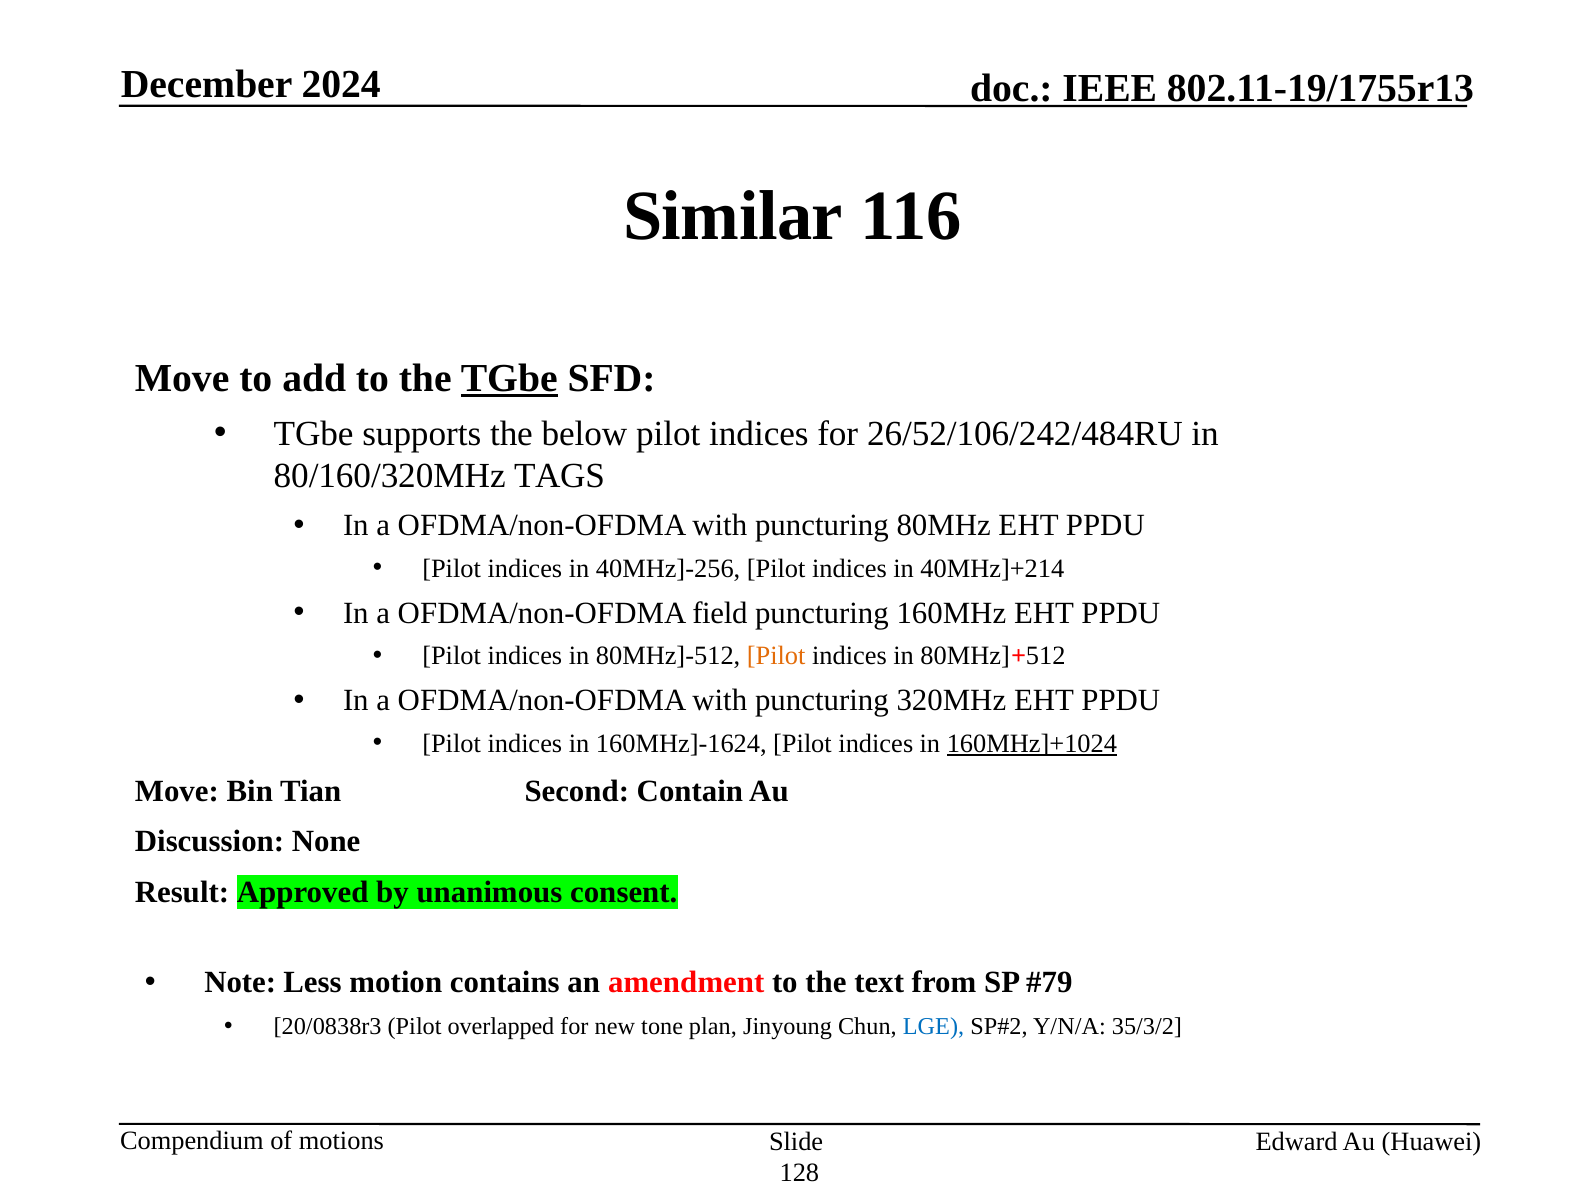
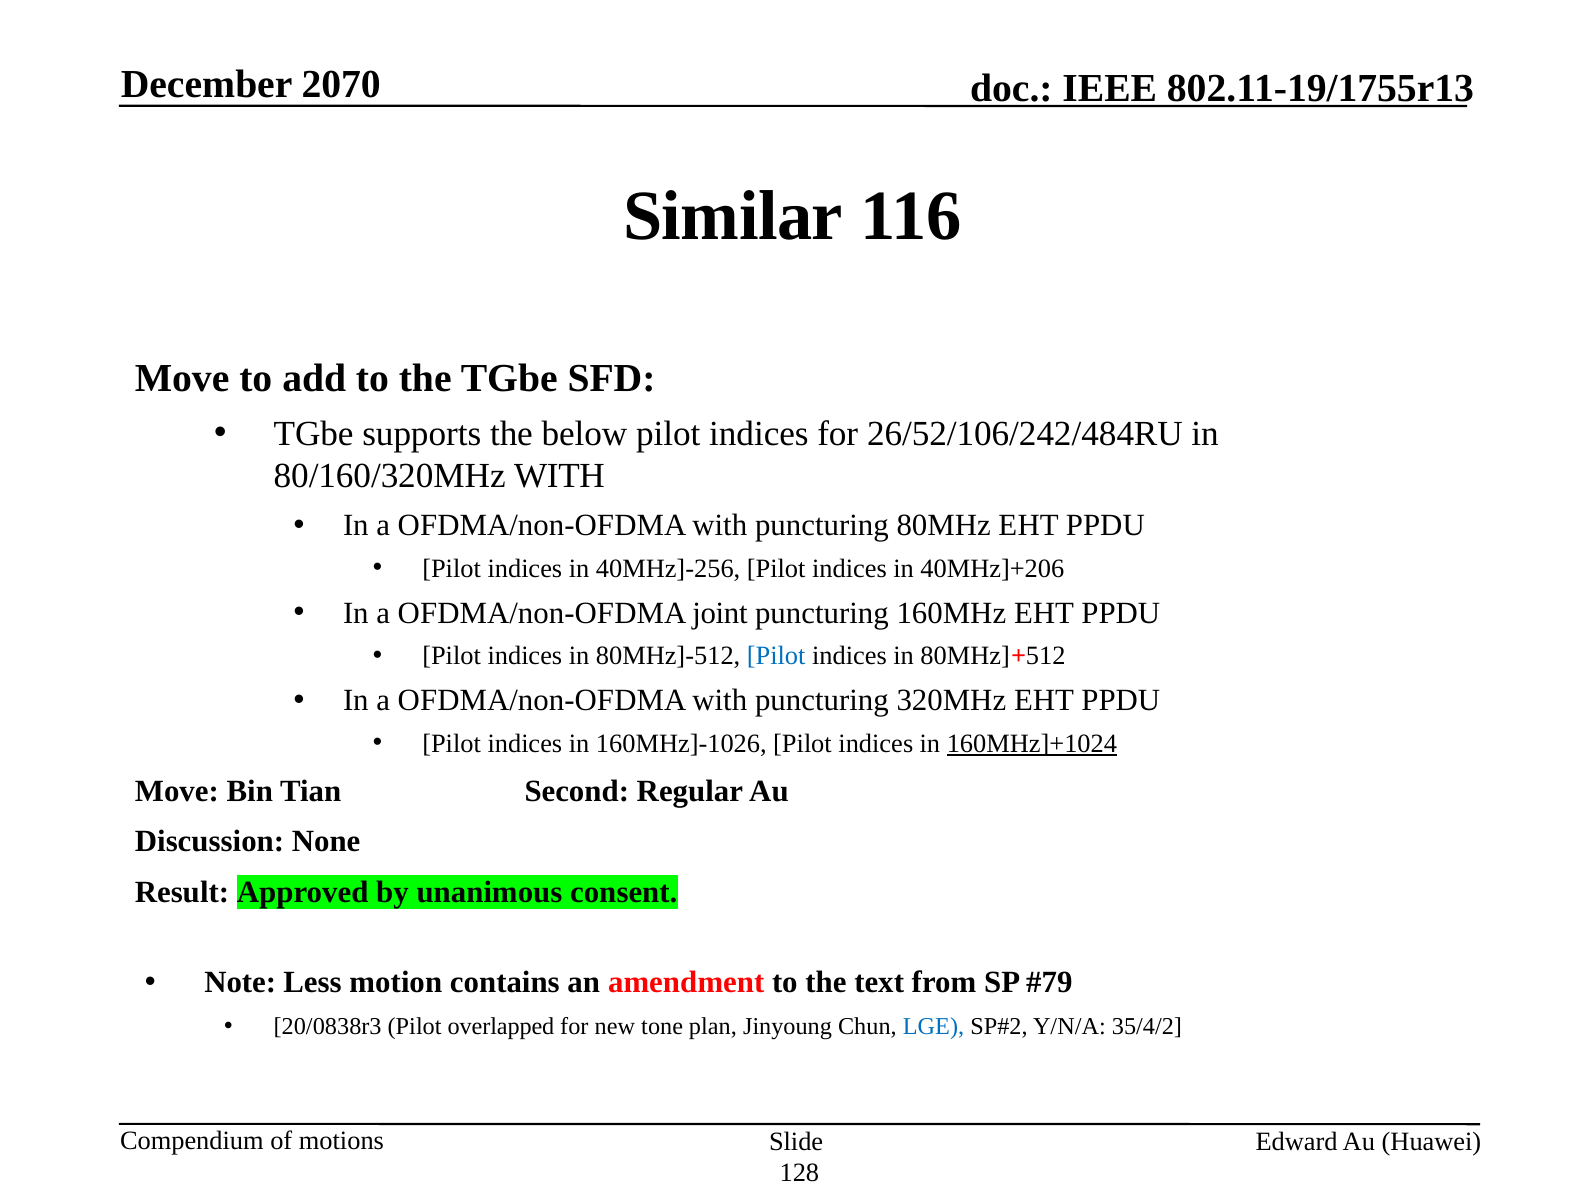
2024: 2024 -> 2070
TGbe at (509, 378) underline: present -> none
80/160/320MHz TAGS: TAGS -> WITH
40MHz]+214: 40MHz]+214 -> 40MHz]+206
field: field -> joint
Pilot at (776, 656) colour: orange -> blue
160MHz]-1624: 160MHz]-1624 -> 160MHz]-1026
Contain: Contain -> Regular
35/3/2: 35/3/2 -> 35/4/2
